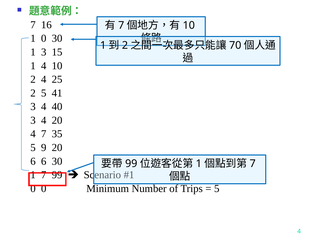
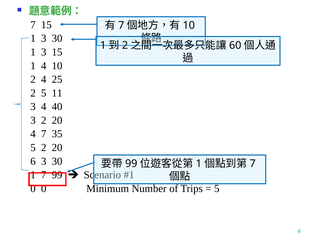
7 16: 16 -> 15
0 at (44, 38): 0 -> 3
70: 70 -> 60
41: 41 -> 11
4 at (44, 120): 4 -> 2
5 9: 9 -> 2
6 6: 6 -> 3
